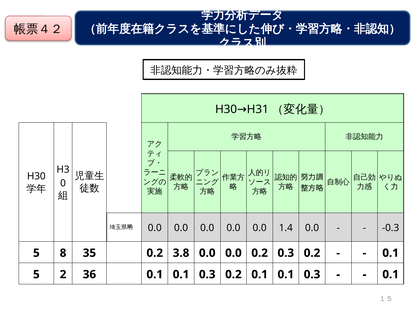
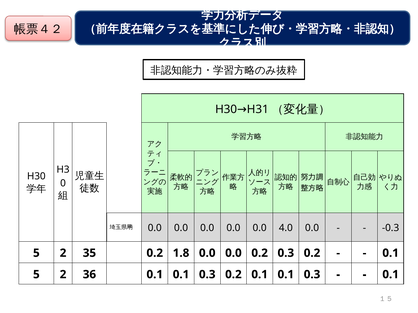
1.4: 1.4 -> 4.0
8 at (63, 253): 8 -> 2
3.8: 3.8 -> 1.8
